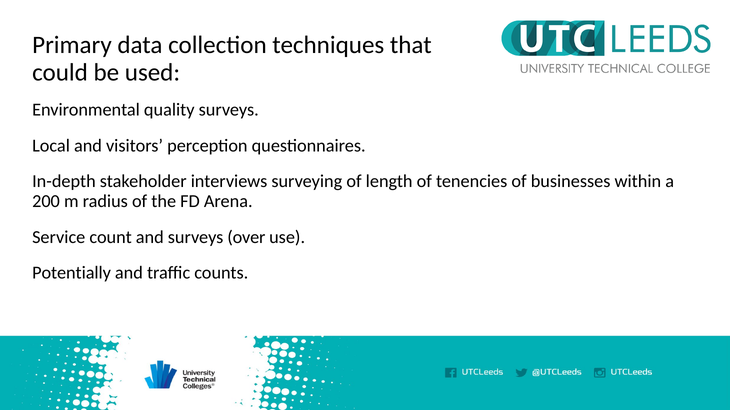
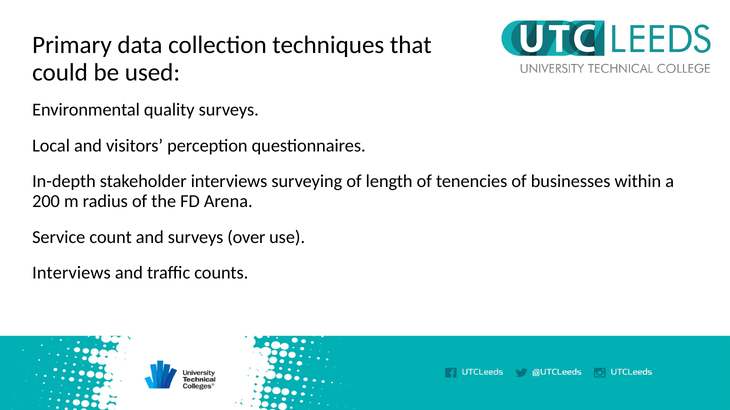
Potentially at (72, 273): Potentially -> Interviews
